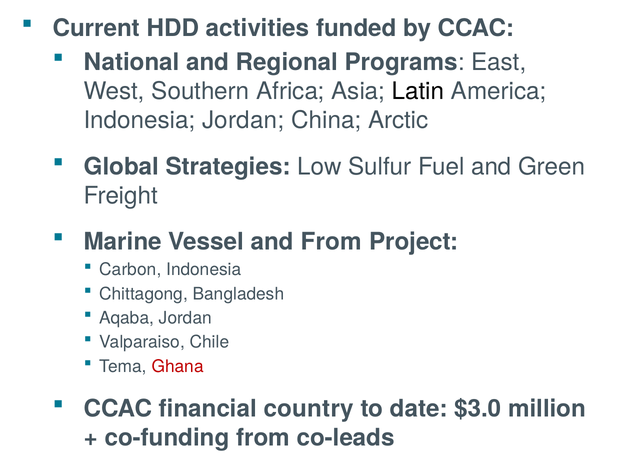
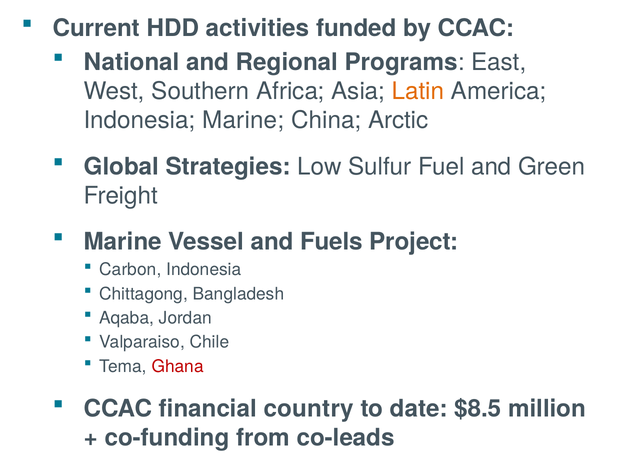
Latin colour: black -> orange
Indonesia Jordan: Jordan -> Marine
and From: From -> Fuels
$3.0: $3.0 -> $8.5
